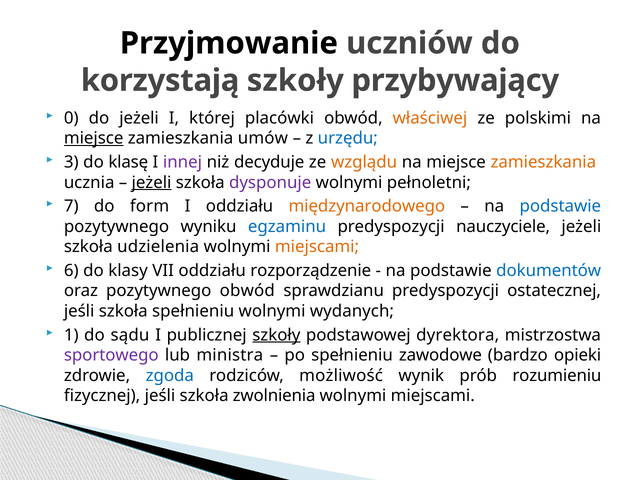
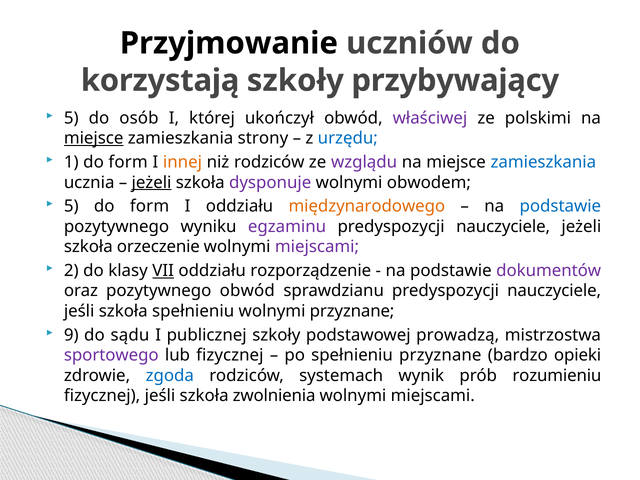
0 at (71, 118): 0 -> 5
do jeżeli: jeżeli -> osób
placówki: placówki -> ukończył
właściwej colour: orange -> purple
umów: umów -> strony
3: 3 -> 1
klasę at (128, 162): klasę -> form
innej colour: purple -> orange
niż decyduje: decyduje -> rodziców
wzglądu colour: orange -> purple
zamieszkania at (543, 162) colour: orange -> blue
pełnoletni: pełnoletni -> obwodem
7 at (71, 206): 7 -> 5
egzaminu colour: blue -> purple
udzielenia: udzielenia -> orzeczenie
miejscami at (317, 247) colour: orange -> purple
6: 6 -> 2
VII underline: none -> present
dokumentów colour: blue -> purple
sprawdzianu predyspozycji ostatecznej: ostatecznej -> nauczyciele
wolnymi wydanych: wydanych -> przyznane
1: 1 -> 9
szkoły at (276, 335) underline: present -> none
dyrektora: dyrektora -> prowadzą
lub ministra: ministra -> fizycznej
spełnieniu zawodowe: zawodowe -> przyznane
możliwość: możliwość -> systemach
